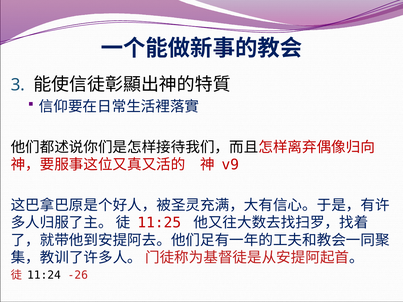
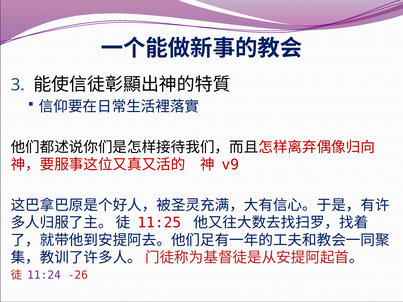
11:24 colour: black -> purple
